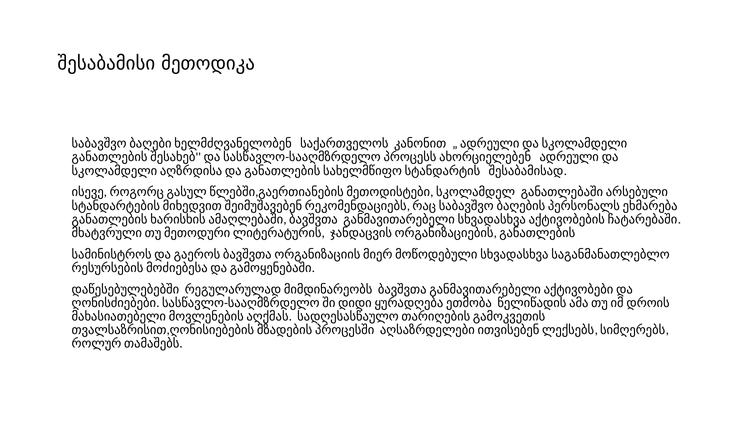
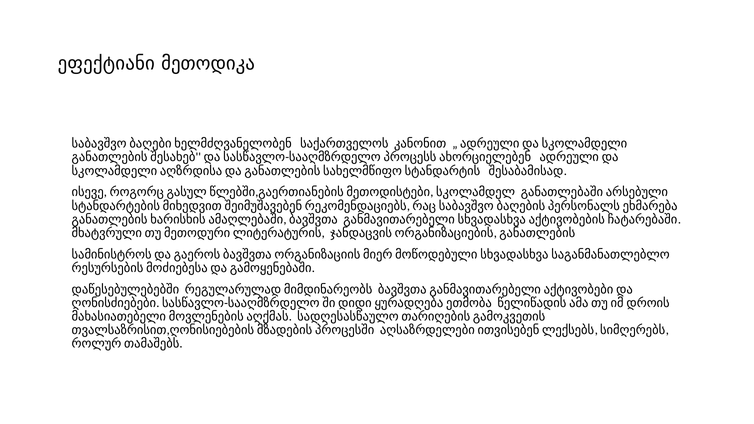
შესაბამისი: შესაბამისი -> ეფექტიანი
